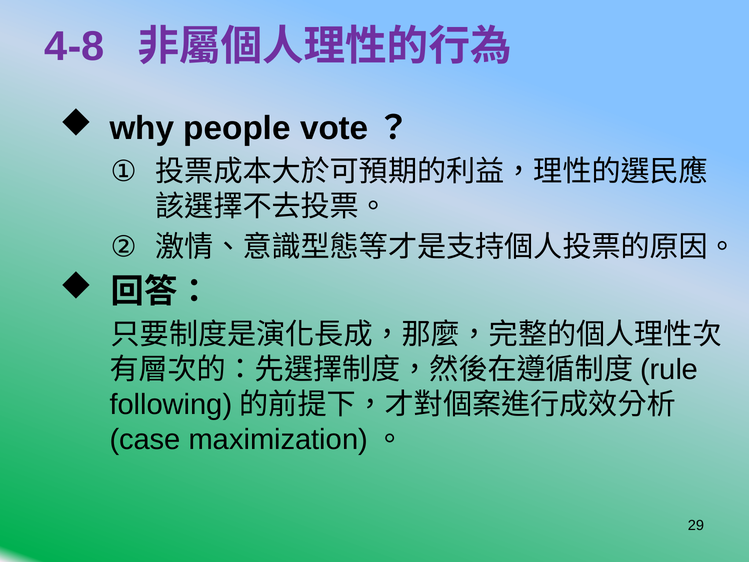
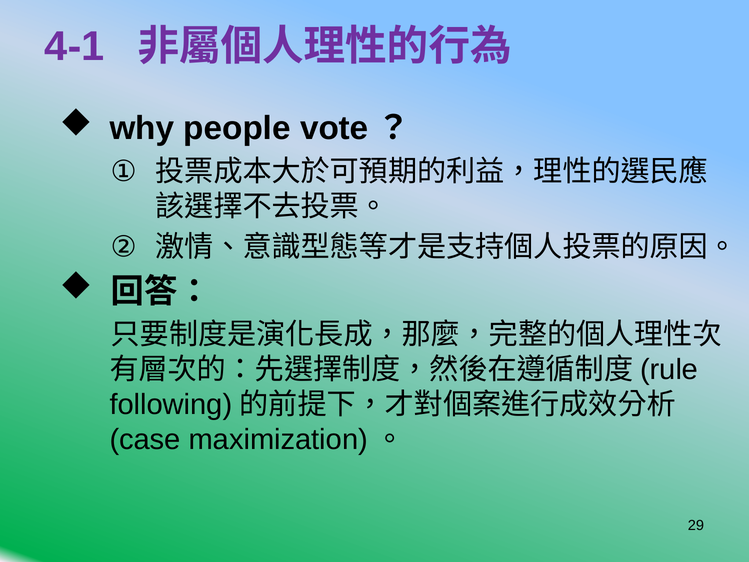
4-8: 4-8 -> 4-1
